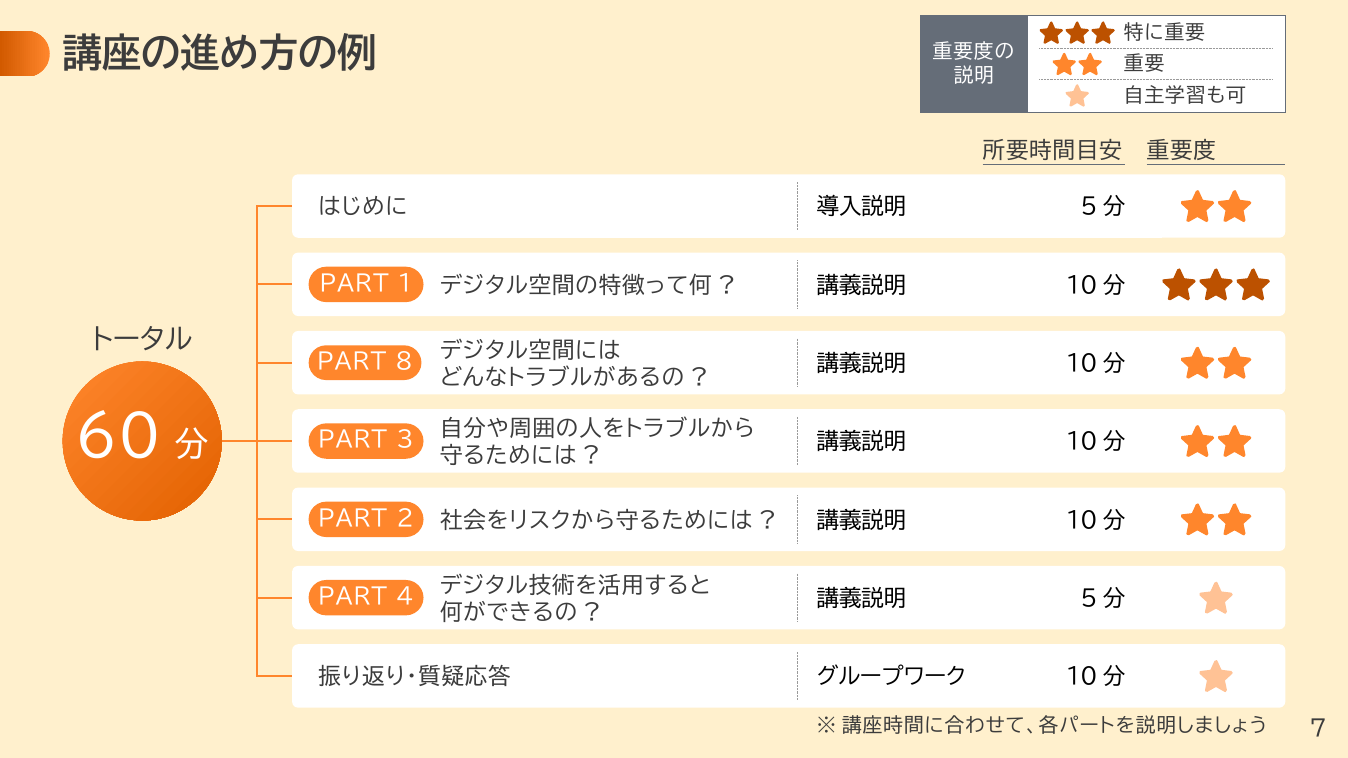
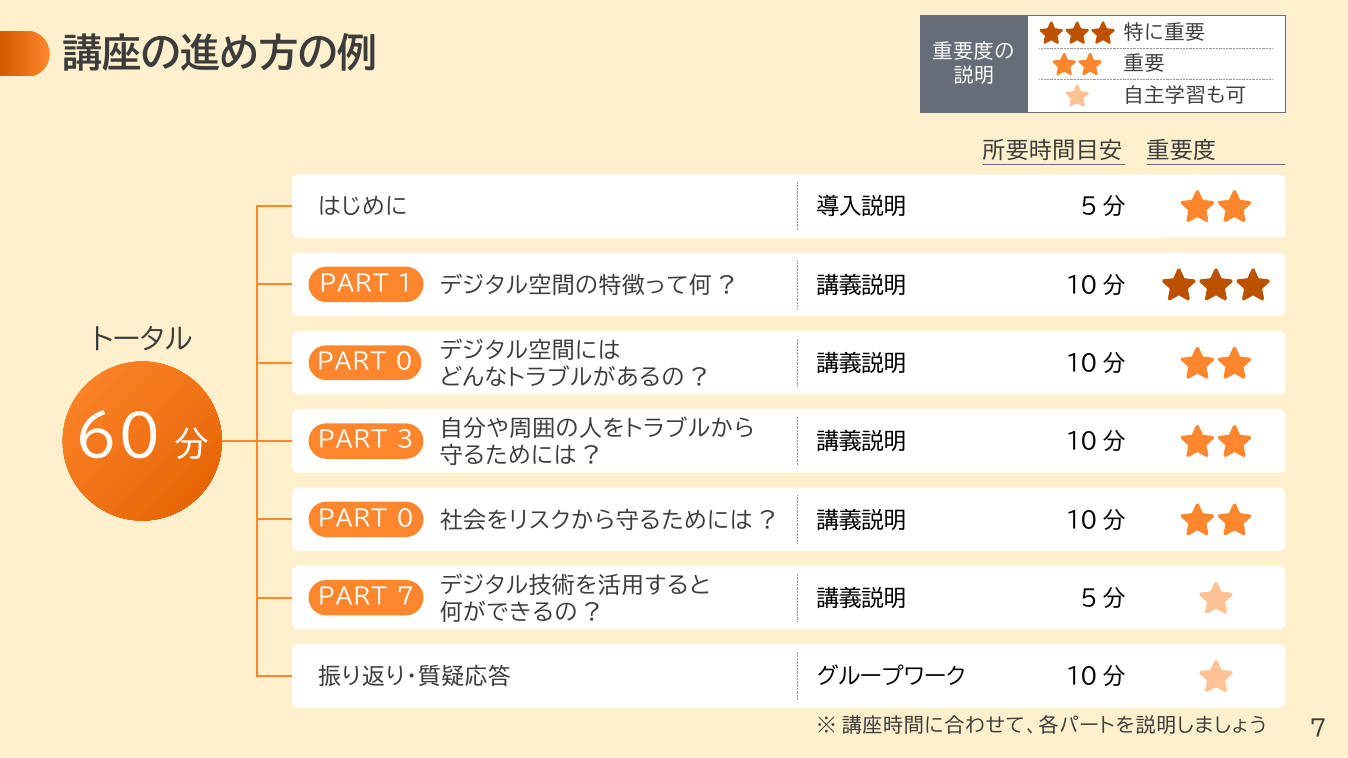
8 at (404, 362): 8 -> 0
2 at (405, 519): 2 -> 0
PART 4: 4 -> 7
